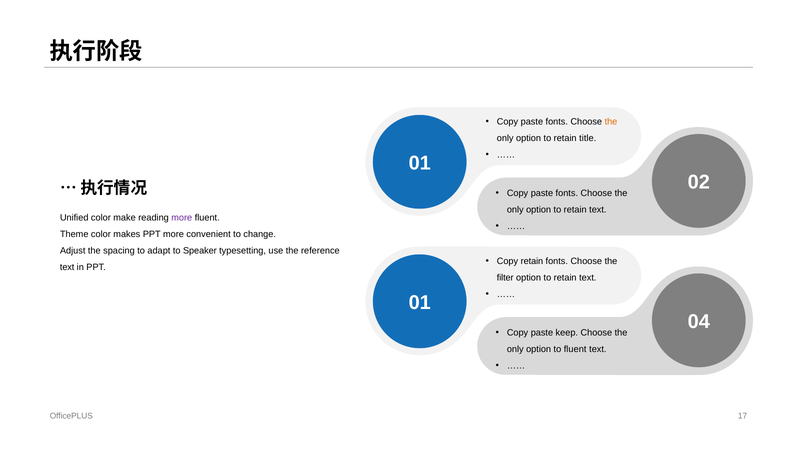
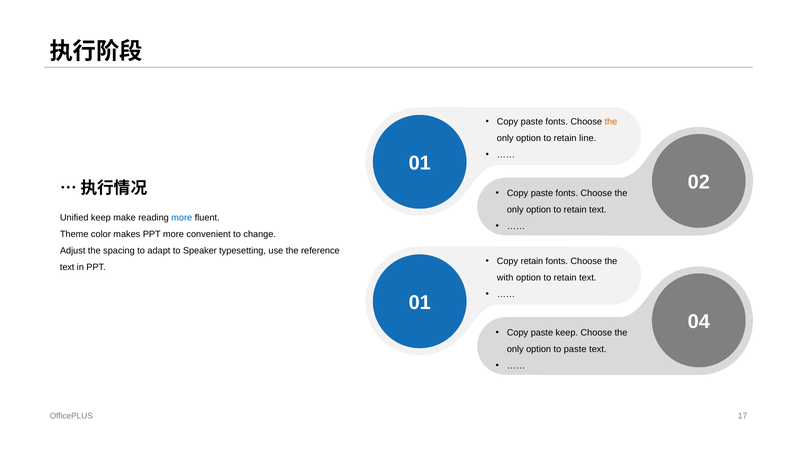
title: title -> line
Unified color: color -> keep
more at (182, 217) colour: purple -> blue
filter: filter -> with
to fluent: fluent -> paste
